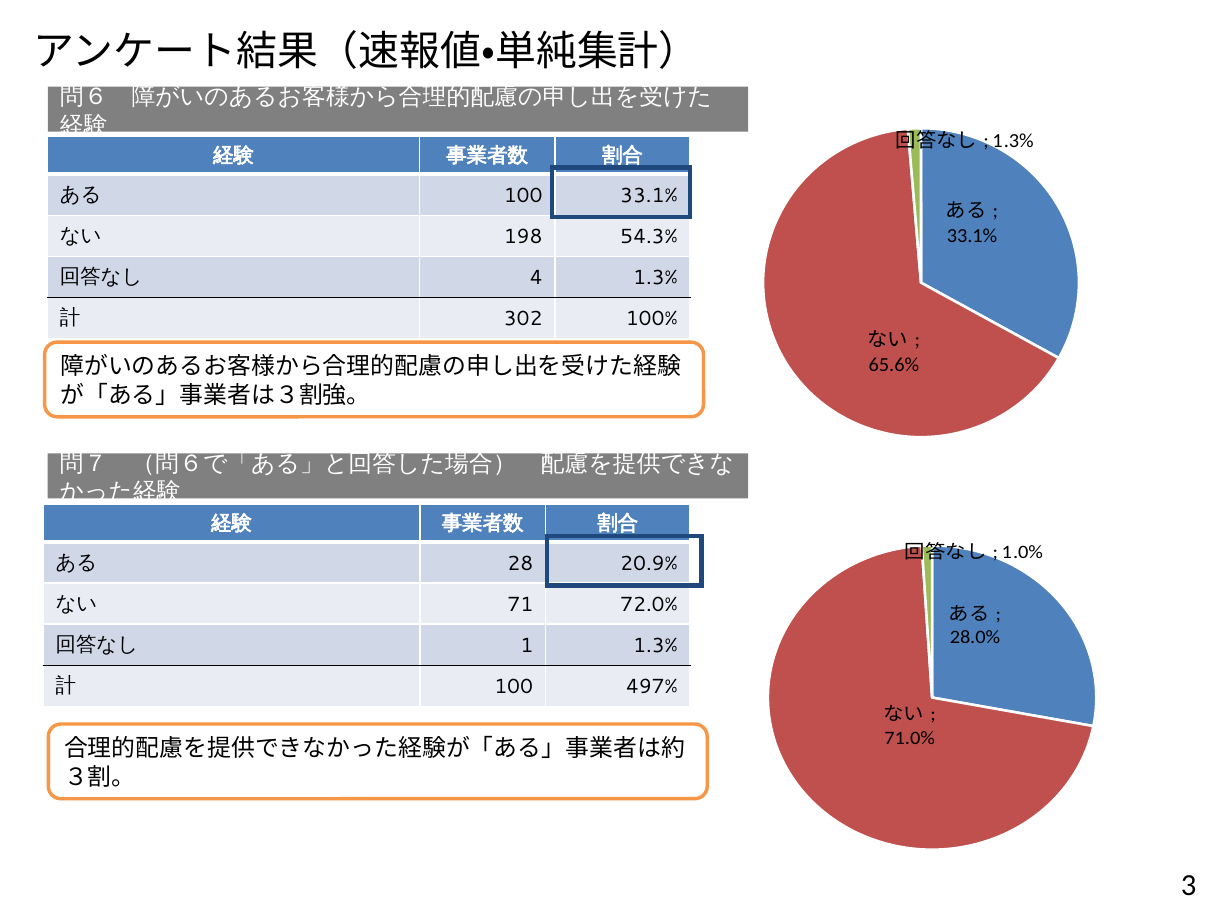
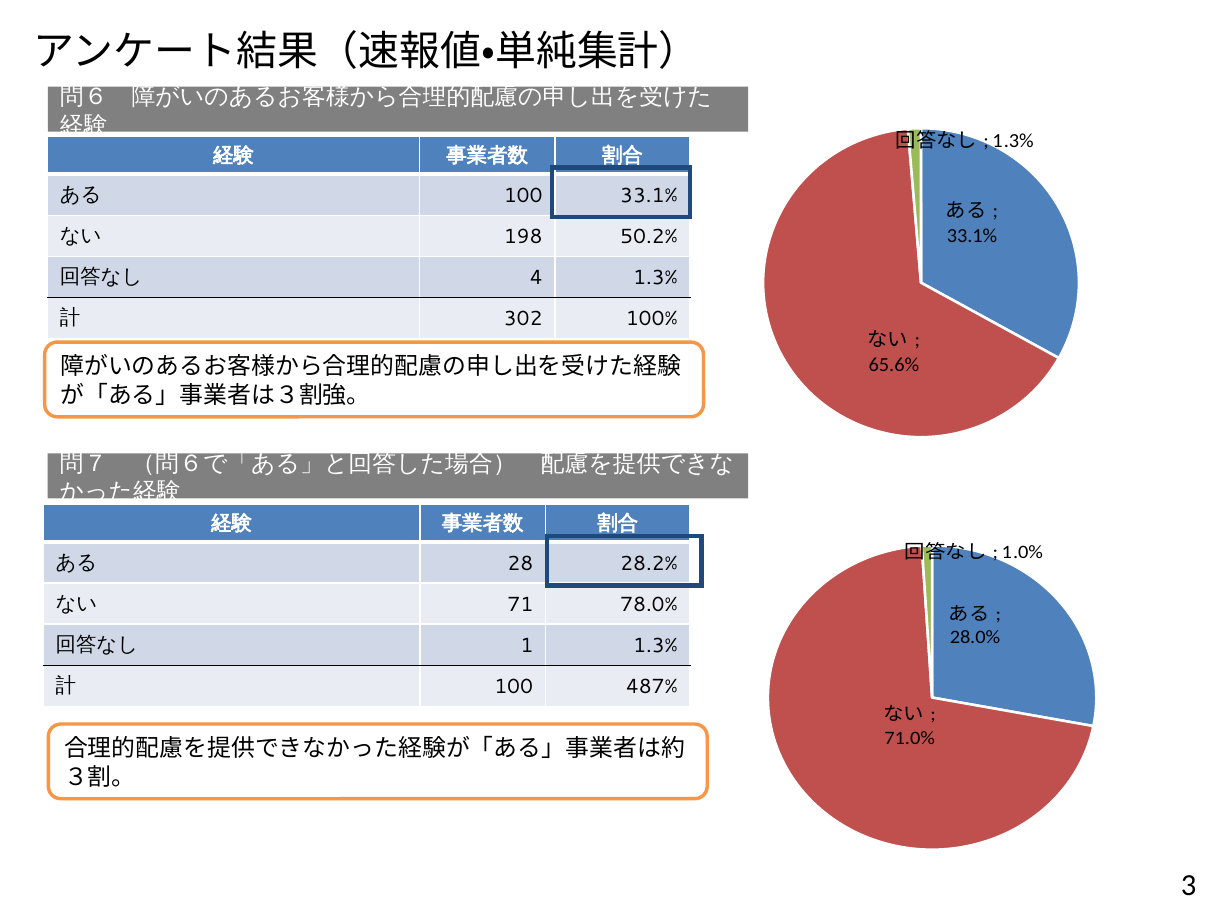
54.3%: 54.3% -> 50.2%
20.9%: 20.9% -> 28.2%
72.0%: 72.0% -> 78.0%
497%: 497% -> 487%
